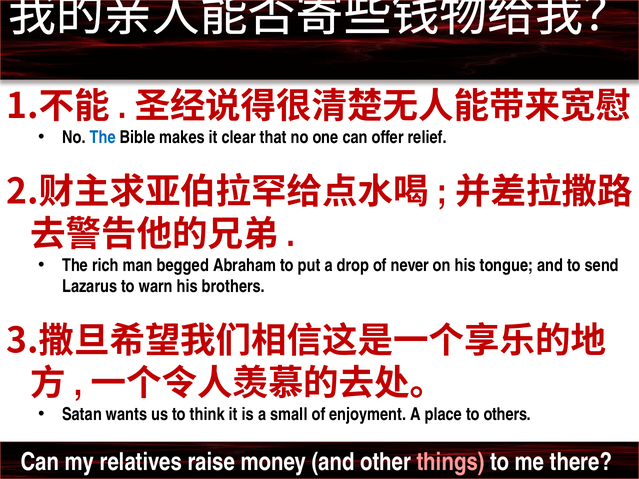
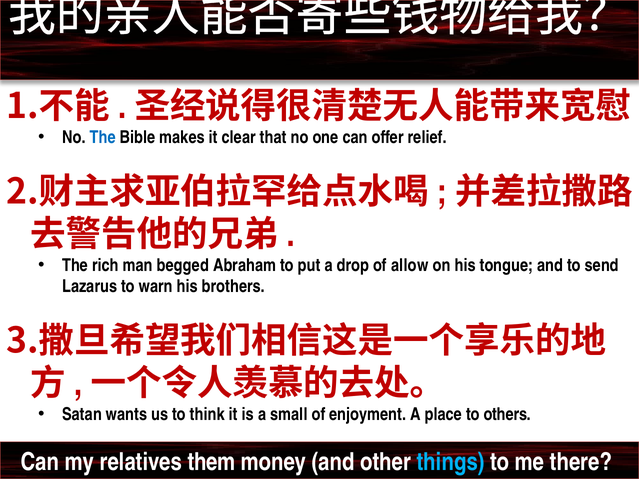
never: never -> allow
raise: raise -> them
things colour: pink -> light blue
